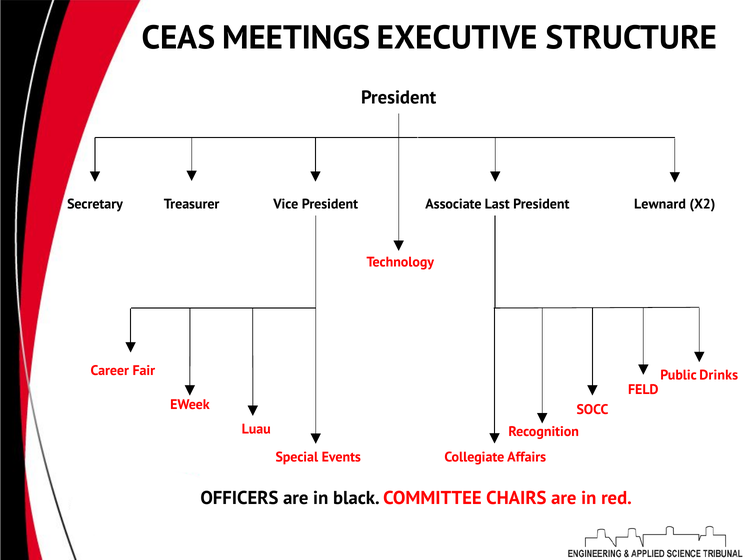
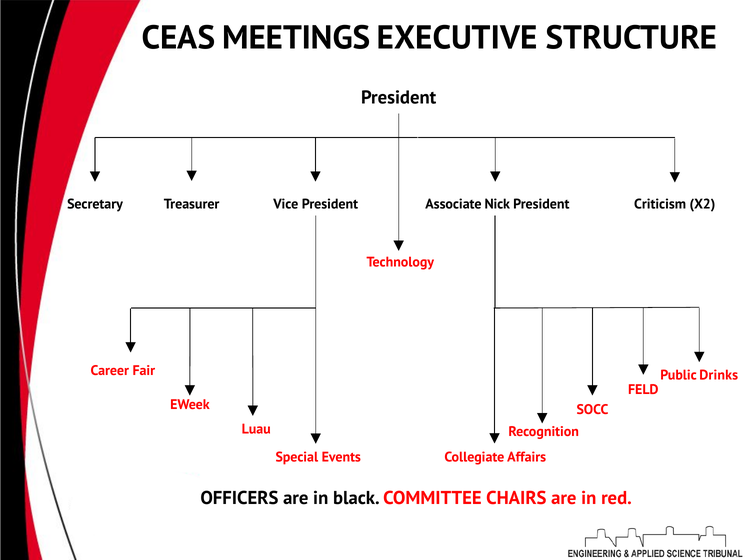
Last: Last -> Nick
Lewnard: Lewnard -> Criticism
